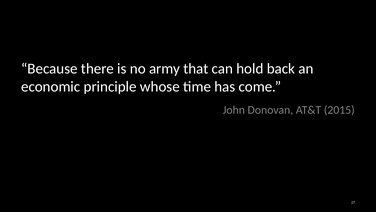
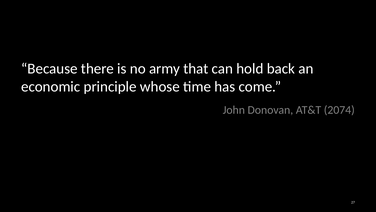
2015: 2015 -> 2074
